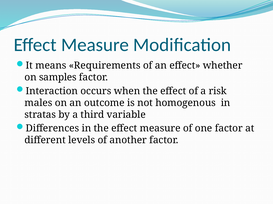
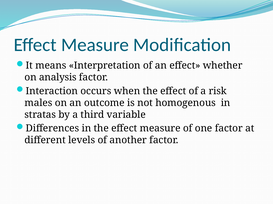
Requirements: Requirements -> Interpretation
samples: samples -> analysis
